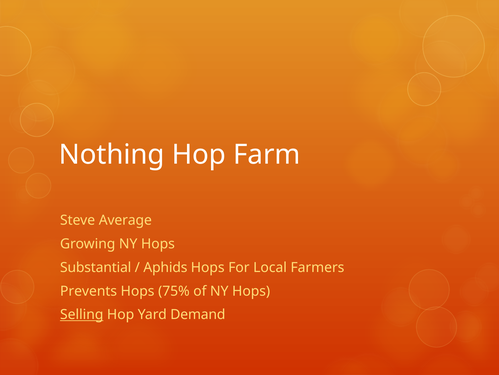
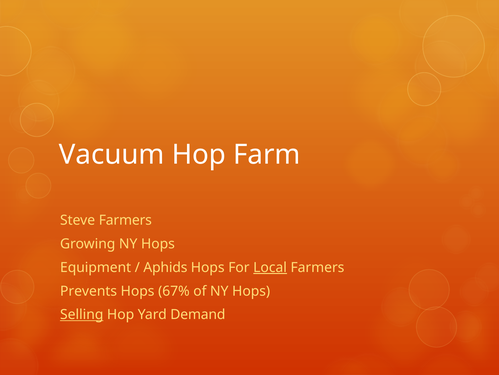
Nothing: Nothing -> Vacuum
Steve Average: Average -> Farmers
Substantial: Substantial -> Equipment
Local underline: none -> present
75%: 75% -> 67%
